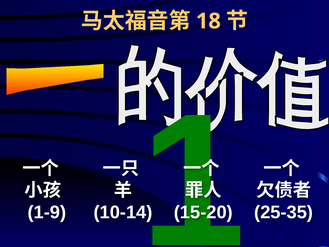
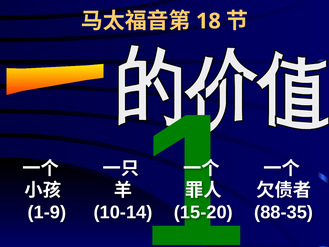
25-35: 25-35 -> 88-35
